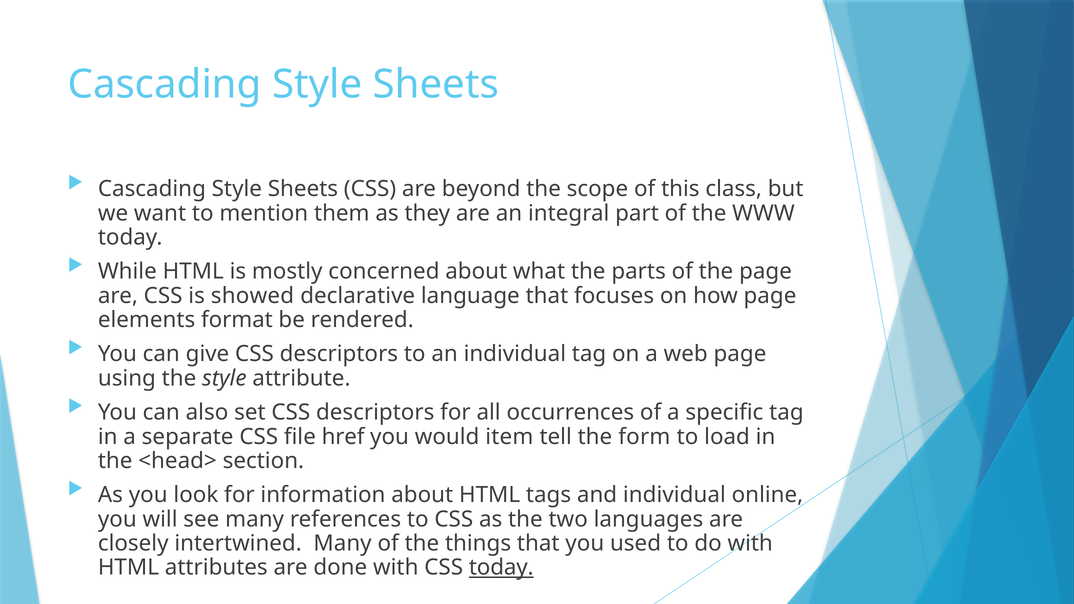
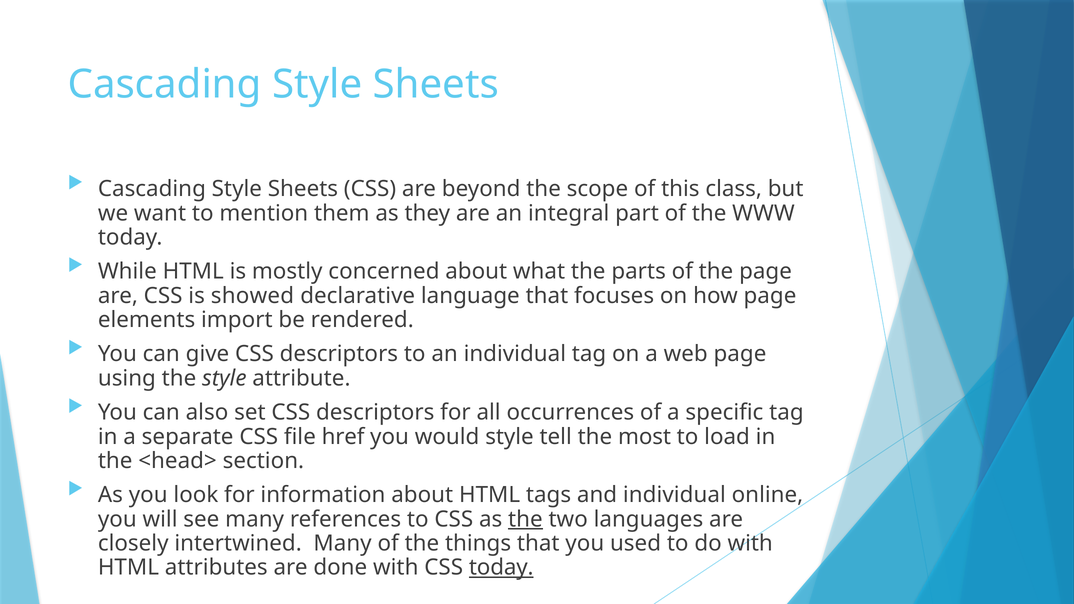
format: format -> import
would item: item -> style
form: form -> most
the at (525, 519) underline: none -> present
